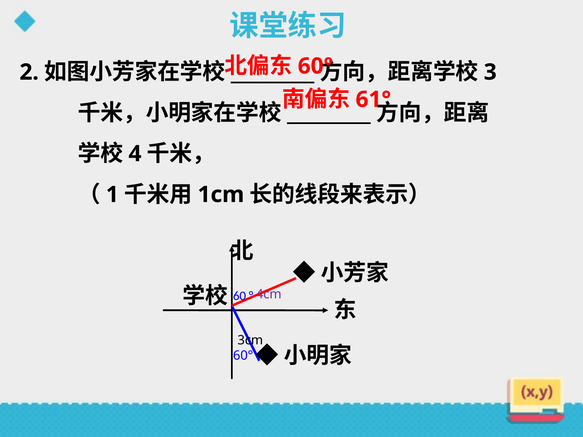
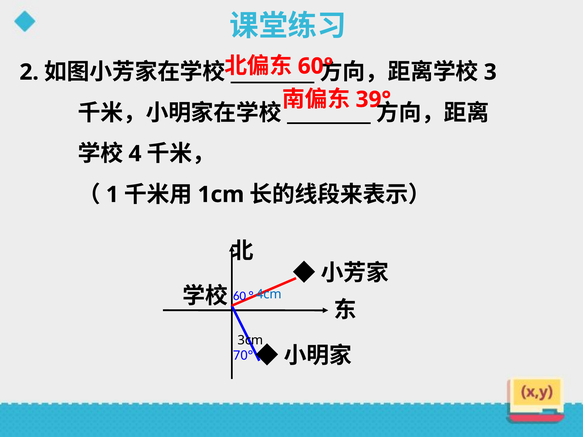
61°: 61° -> 39°
4cm colour: purple -> blue
60° at (243, 356): 60° -> 70°
